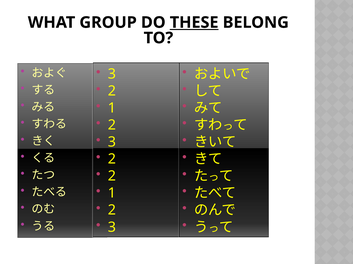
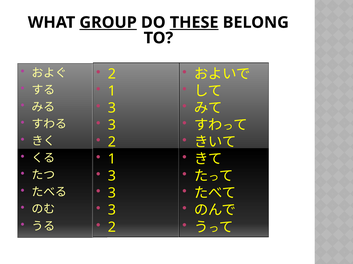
GROUP underline: none -> present
3 at (112, 74): 3 -> 2
2 at (112, 91): 2 -> 1
1 at (112, 108): 1 -> 3
2 at (112, 125): 2 -> 3
3 at (112, 142): 3 -> 2
2 at (112, 159): 2 -> 1
2 at (112, 177): 2 -> 3
1 at (112, 194): 1 -> 3
2 at (112, 211): 2 -> 3
3 at (112, 228): 3 -> 2
